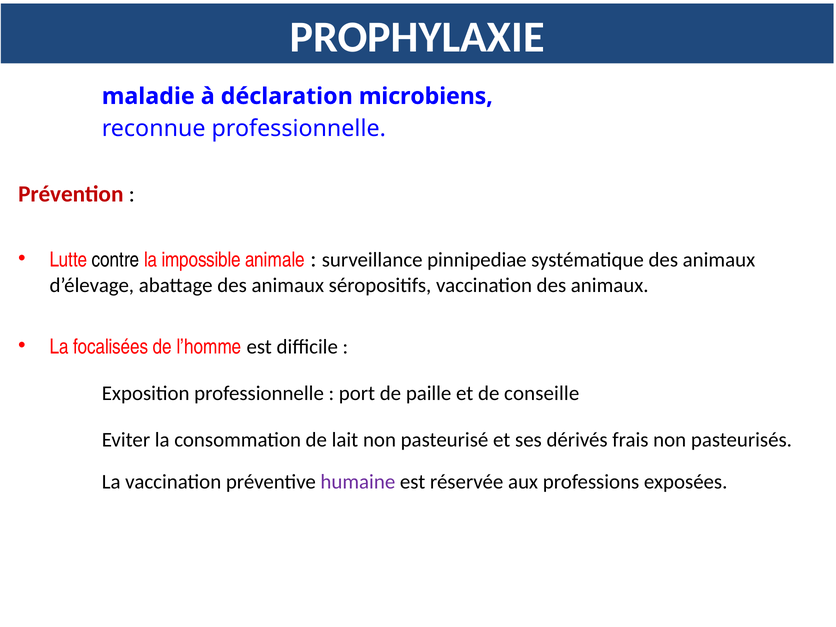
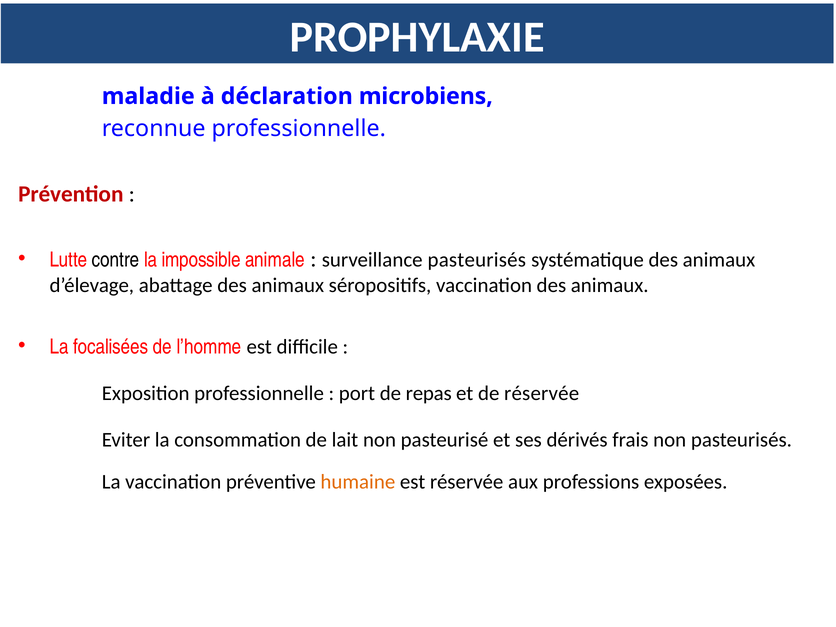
surveillance pinnipediae: pinnipediae -> pasteurisés
paille: paille -> repas
de conseille: conseille -> réservée
humaine colour: purple -> orange
